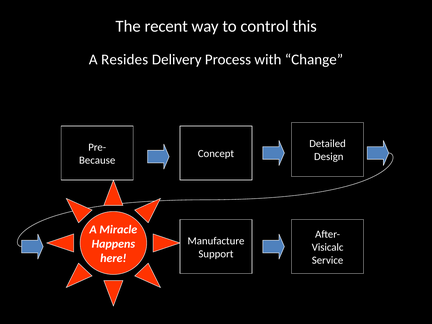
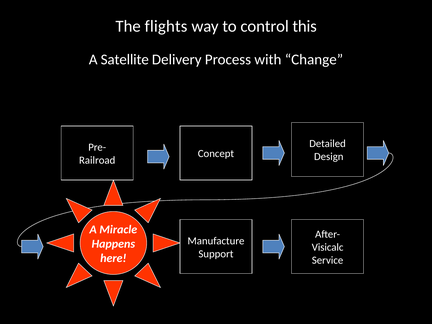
recent: recent -> flights
Resides: Resides -> Satellite
Because: Because -> Railroad
